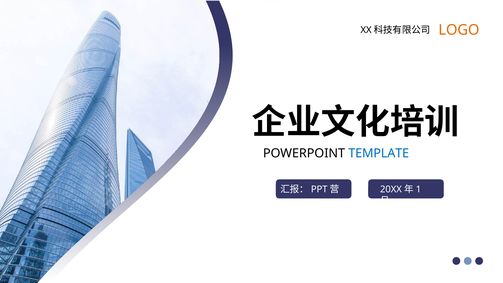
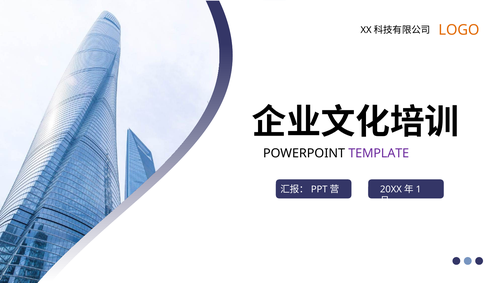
TEMPLATE colour: blue -> purple
